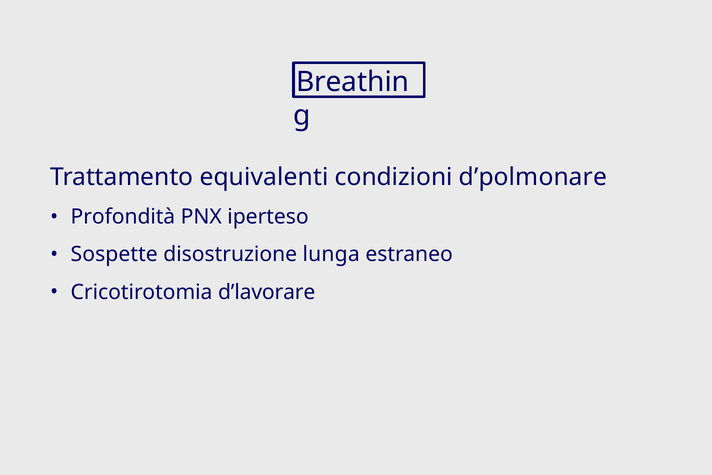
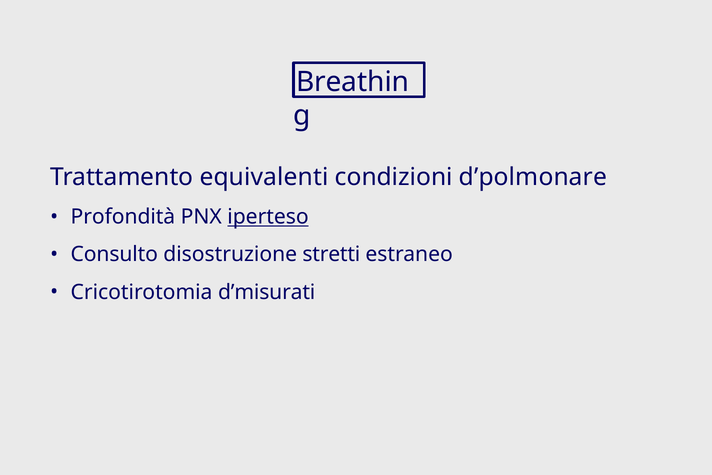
iperteso underline: none -> present
Sospette: Sospette -> Consulto
lunga: lunga -> stretti
d’lavorare: d’lavorare -> d’misurati
